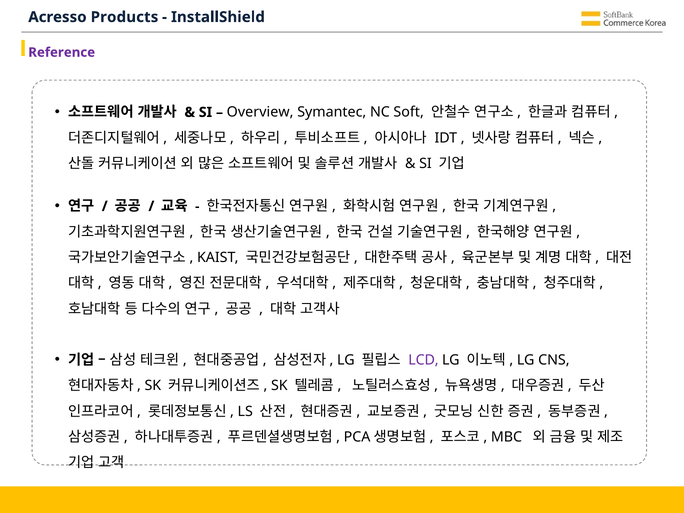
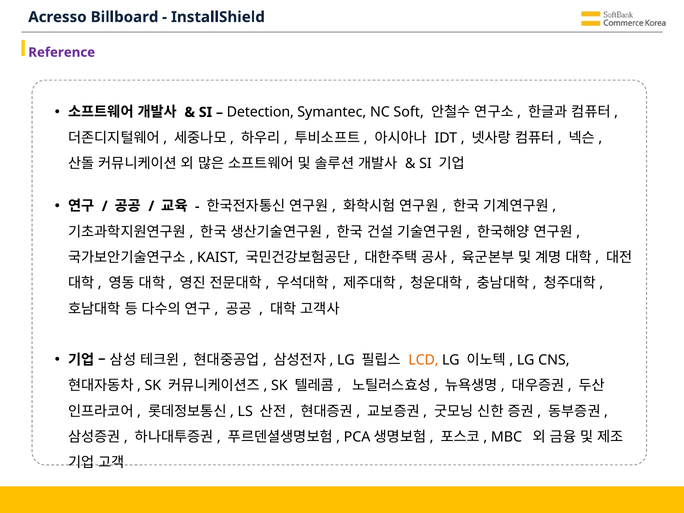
Products: Products -> Billboard
Overview: Overview -> Detection
LCD colour: purple -> orange
